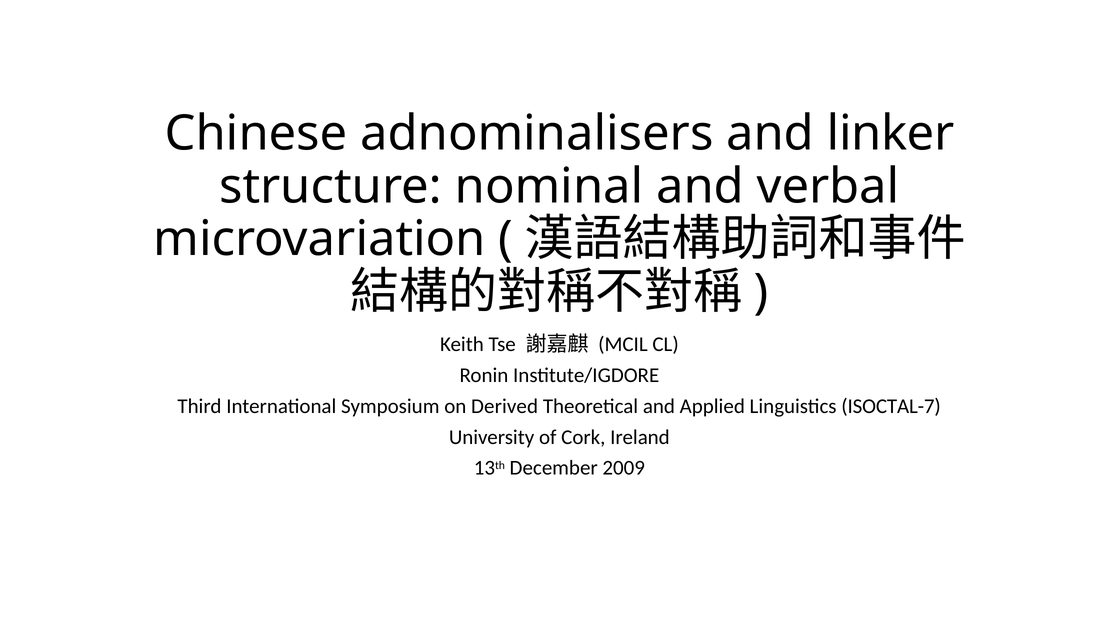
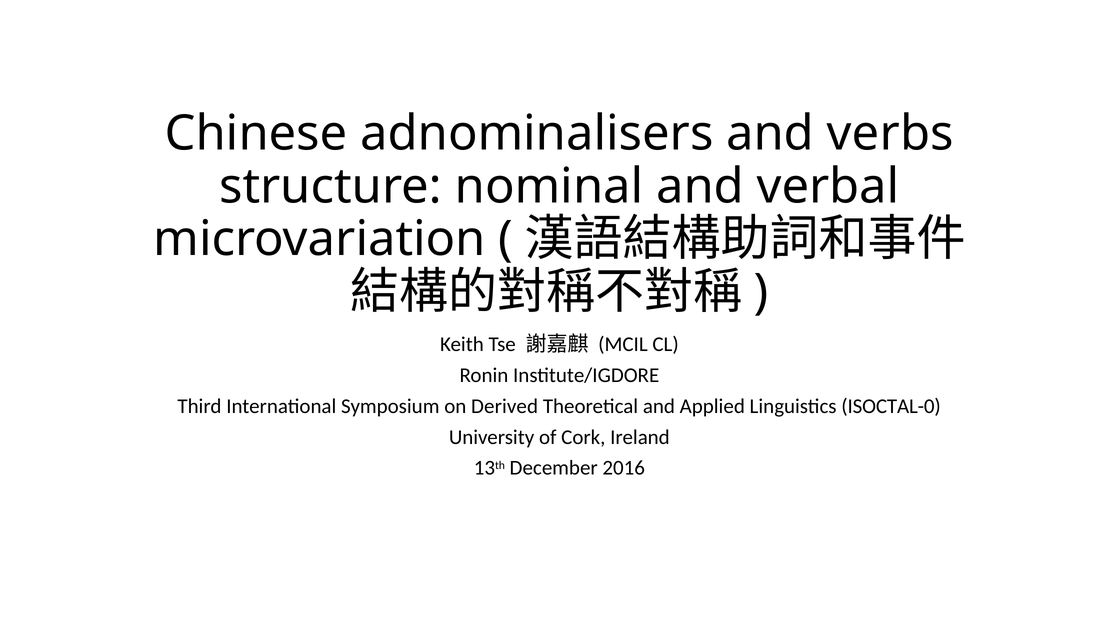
linker: linker -> verbs
ISOCTAL-7: ISOCTAL-7 -> ISOCTAL-0
2009: 2009 -> 2016
